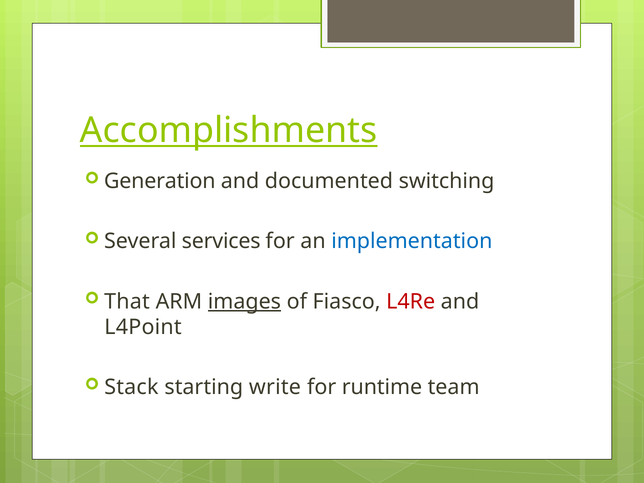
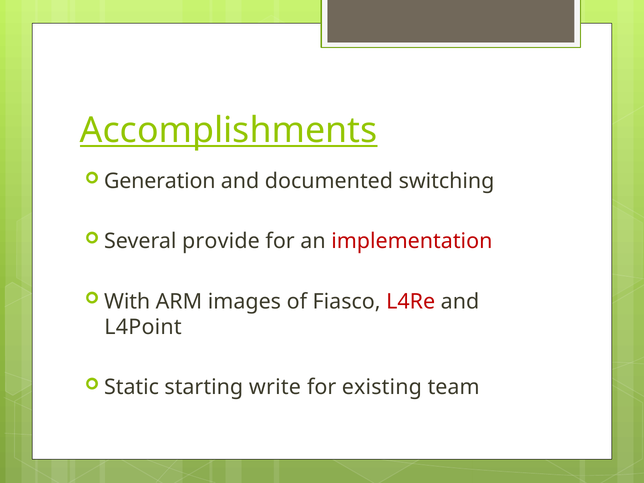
services: services -> provide
implementation colour: blue -> red
That: That -> With
images underline: present -> none
Stack: Stack -> Static
runtime: runtime -> existing
